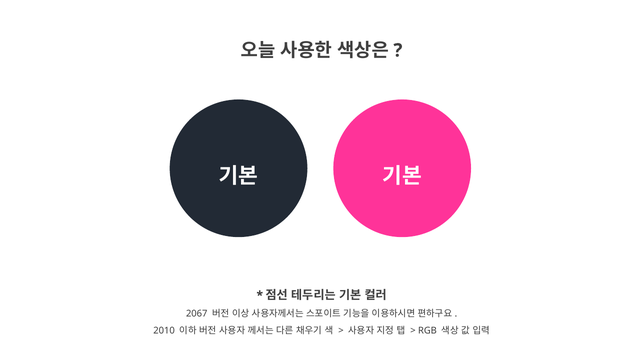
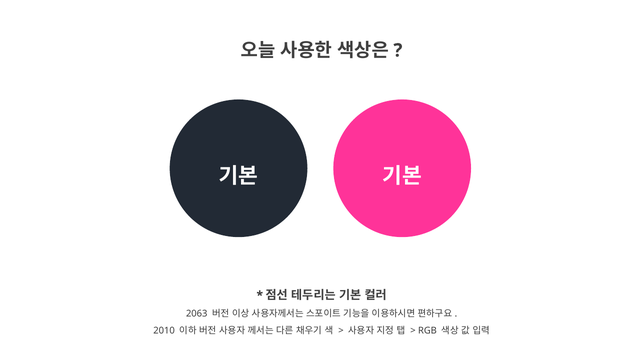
2067: 2067 -> 2063
